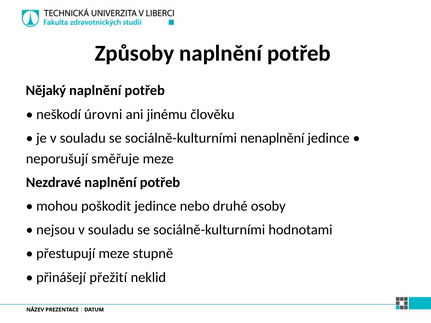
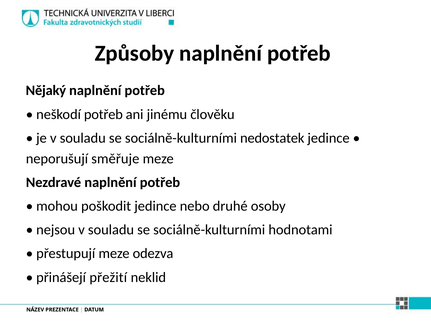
neškodí úrovni: úrovni -> potřeb
nenaplnění: nenaplnění -> nedostatek
stupně: stupně -> odezva
